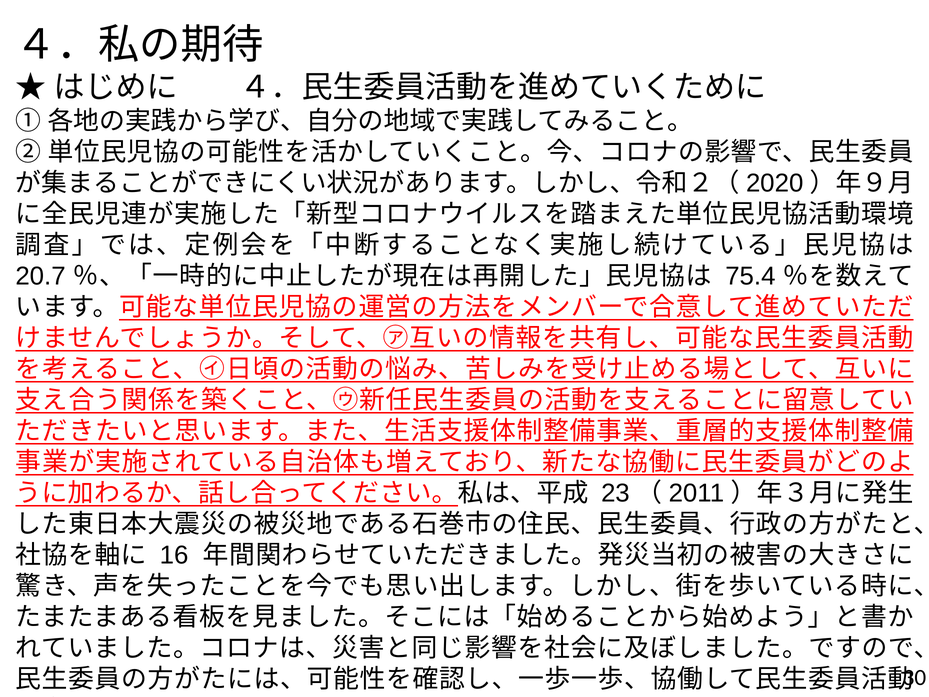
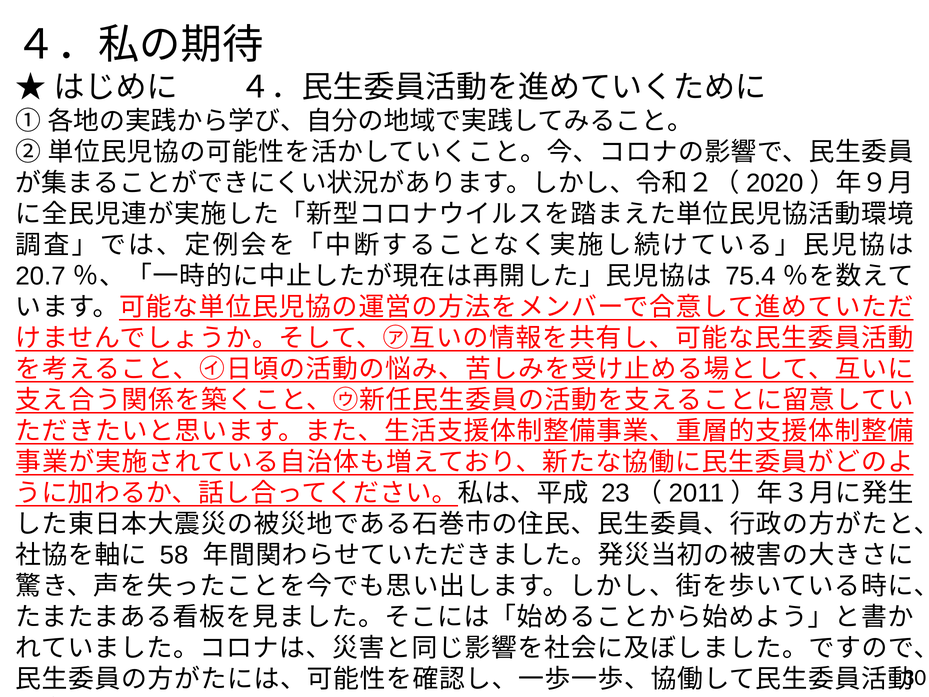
16: 16 -> 58
